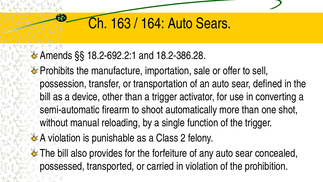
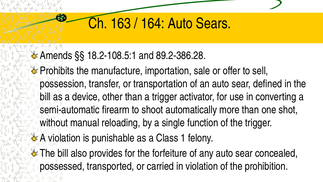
18.2-692.2:1: 18.2-692.2:1 -> 18.2-108.5:1
18.2-386.28: 18.2-386.28 -> 89.2-386.28
2: 2 -> 1
